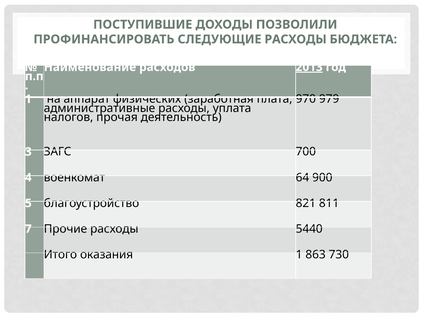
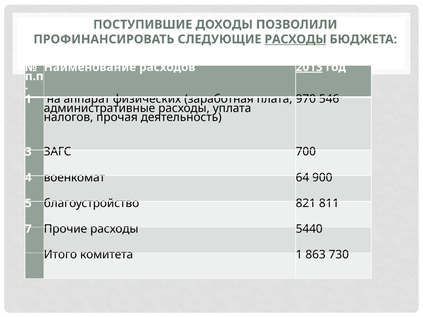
РАСХОДЫ at (296, 39) underline: none -> present
979: 979 -> 546
оказания: оказания -> комитета
